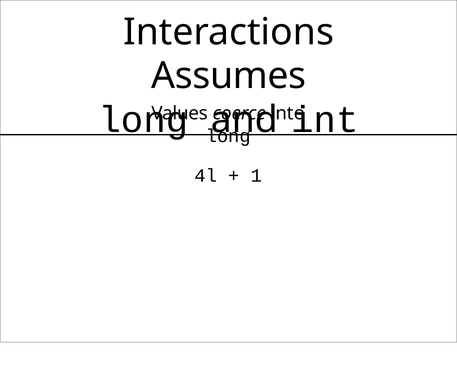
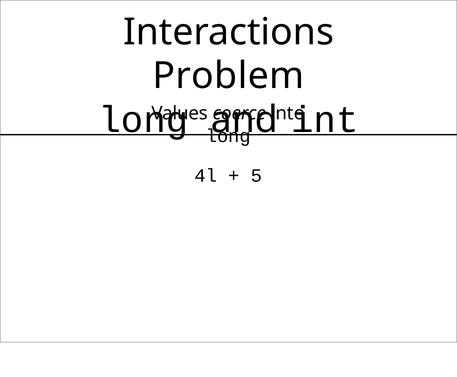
Assumes: Assumes -> Problem
1: 1 -> 5
